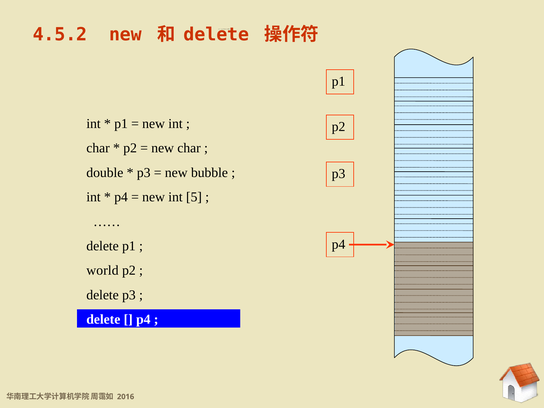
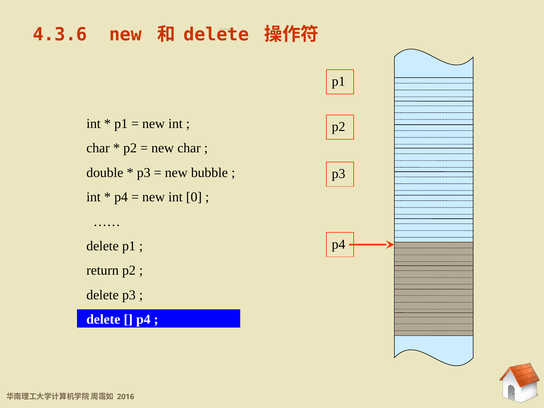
4.5.2: 4.5.2 -> 4.3.6
5: 5 -> 0
world: world -> return
